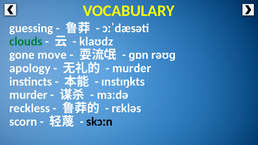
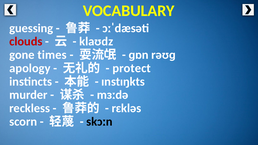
clouds colour: green -> red
move: move -> times
murder at (132, 68): murder -> protect
